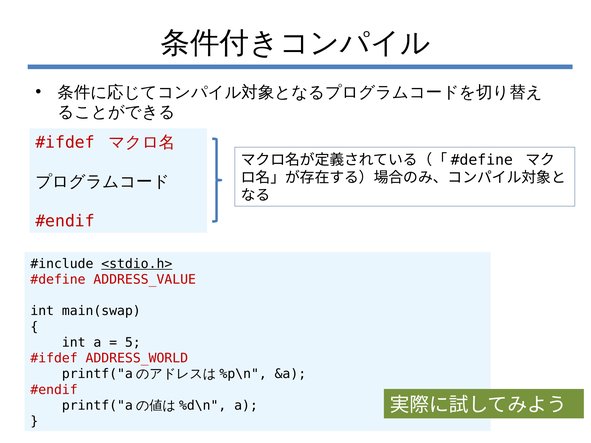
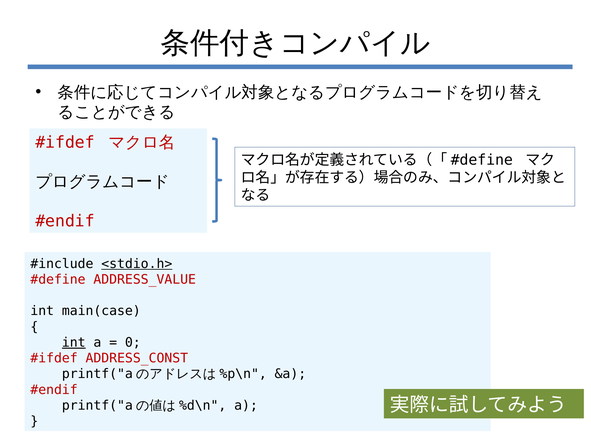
main(swap: main(swap -> main(case
int at (74, 343) underline: none -> present
5: 5 -> 0
ADDRESS_WORLD: ADDRESS_WORLD -> ADDRESS_CONST
